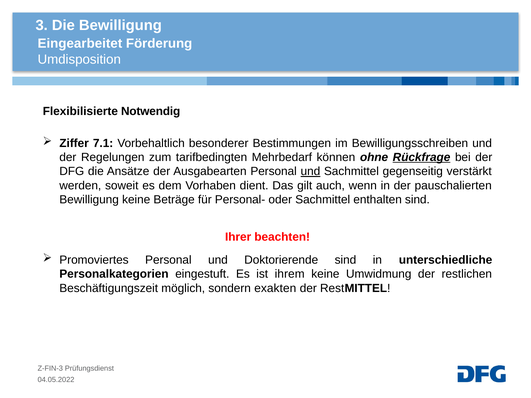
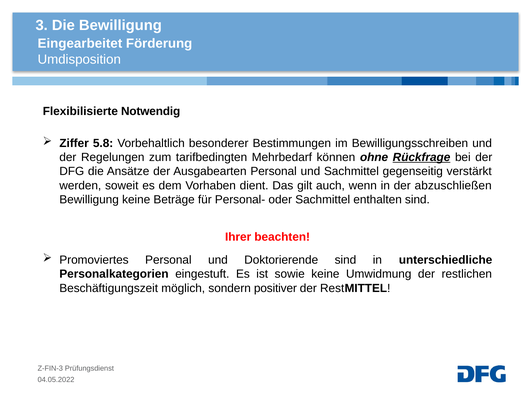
7.1: 7.1 -> 5.8
und at (310, 172) underline: present -> none
pauschalierten: pauschalierten -> abzuschließen
ihrem: ihrem -> sowie
exakten: exakten -> positiver
